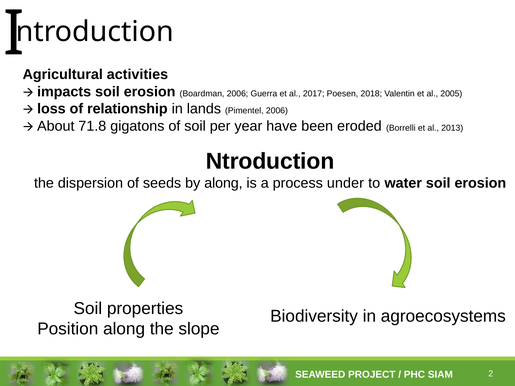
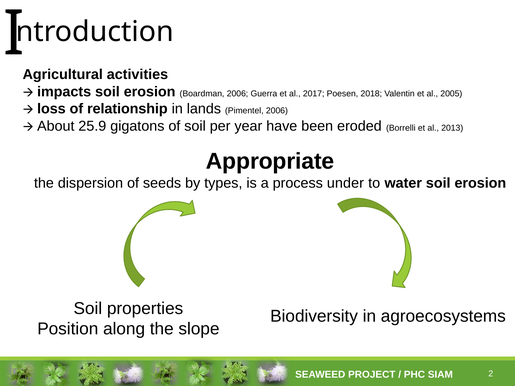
71.8: 71.8 -> 25.9
Ntroduction at (270, 161): Ntroduction -> Appropriate
by along: along -> types
